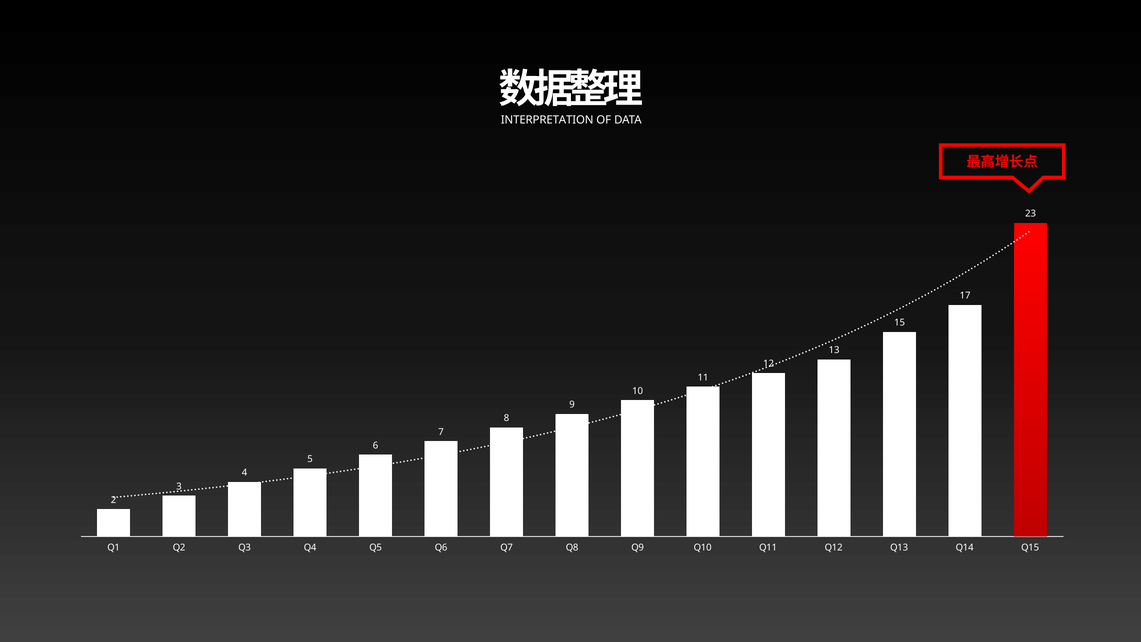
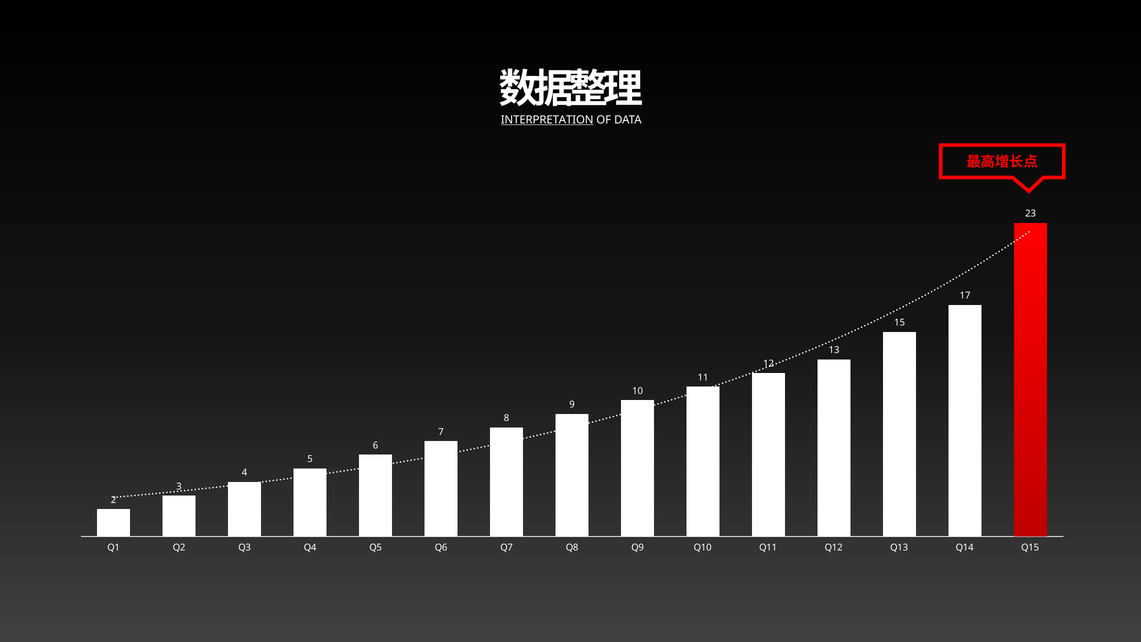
INTERPRETATION underline: none -> present
